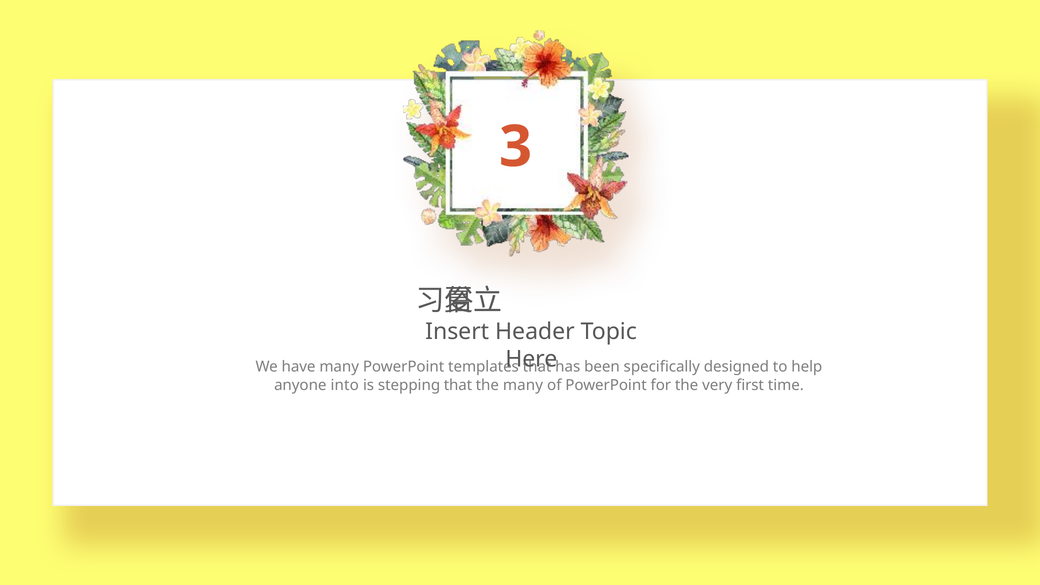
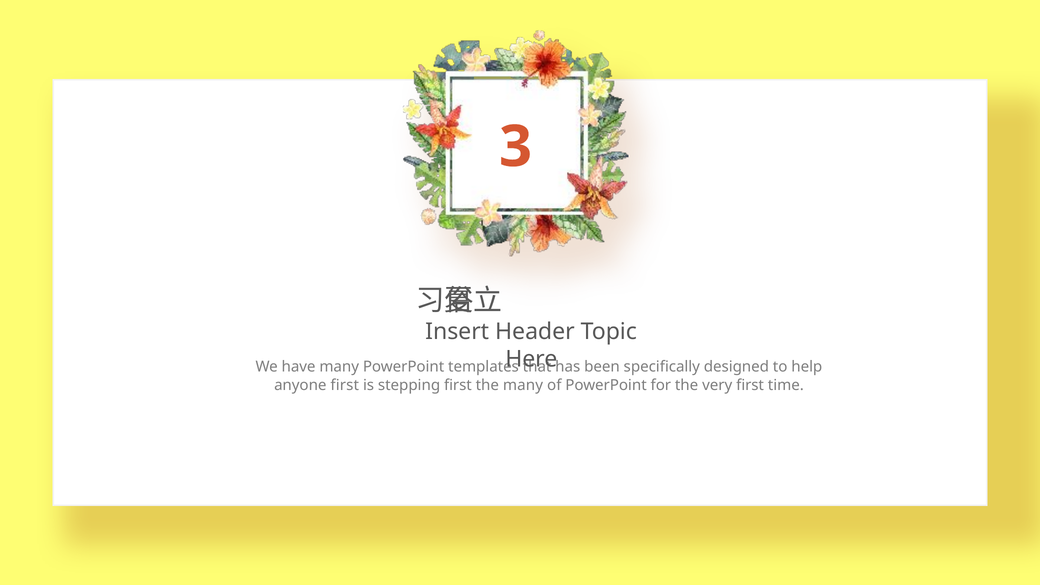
anyone into: into -> first
stepping that: that -> first
